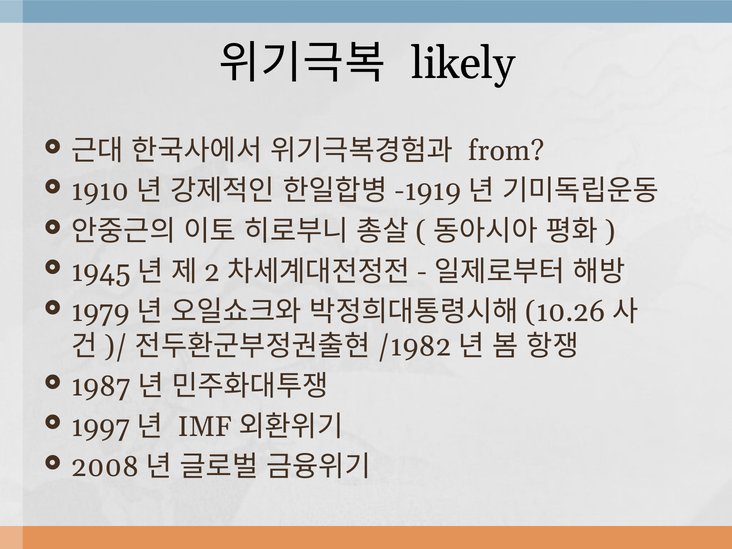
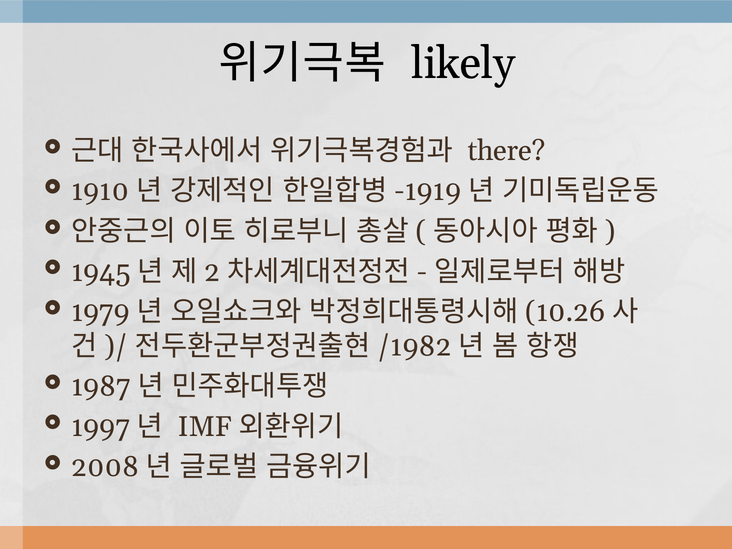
from: from -> there
